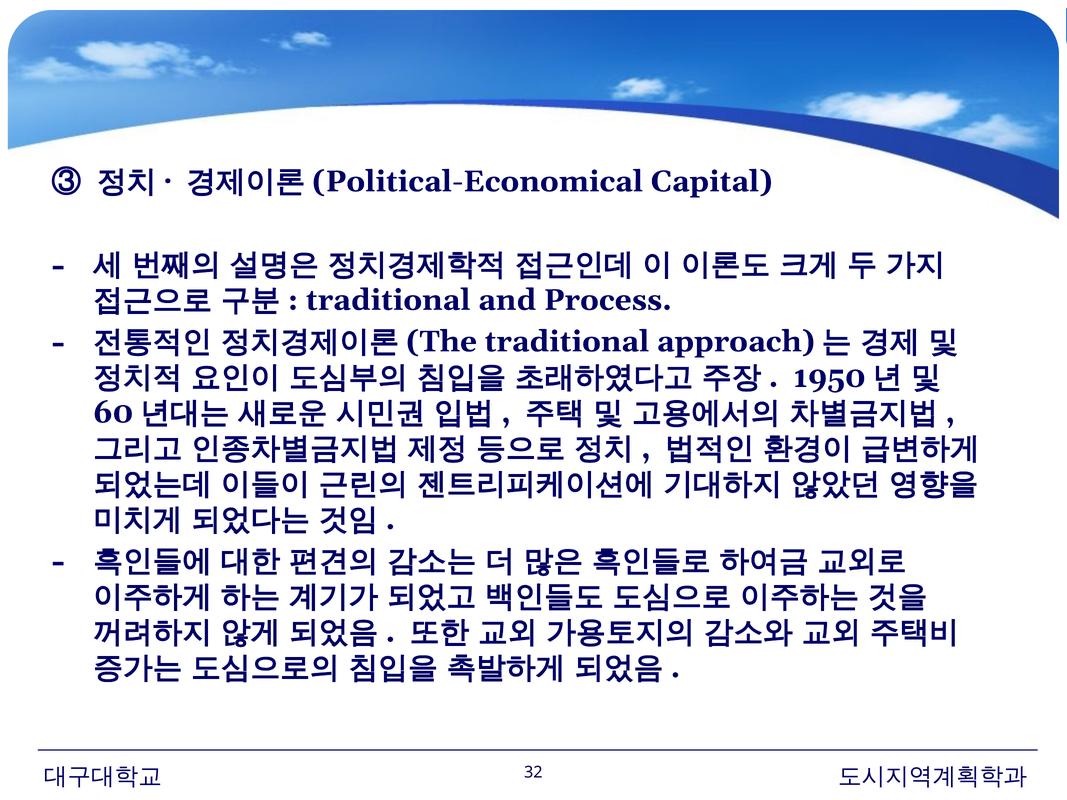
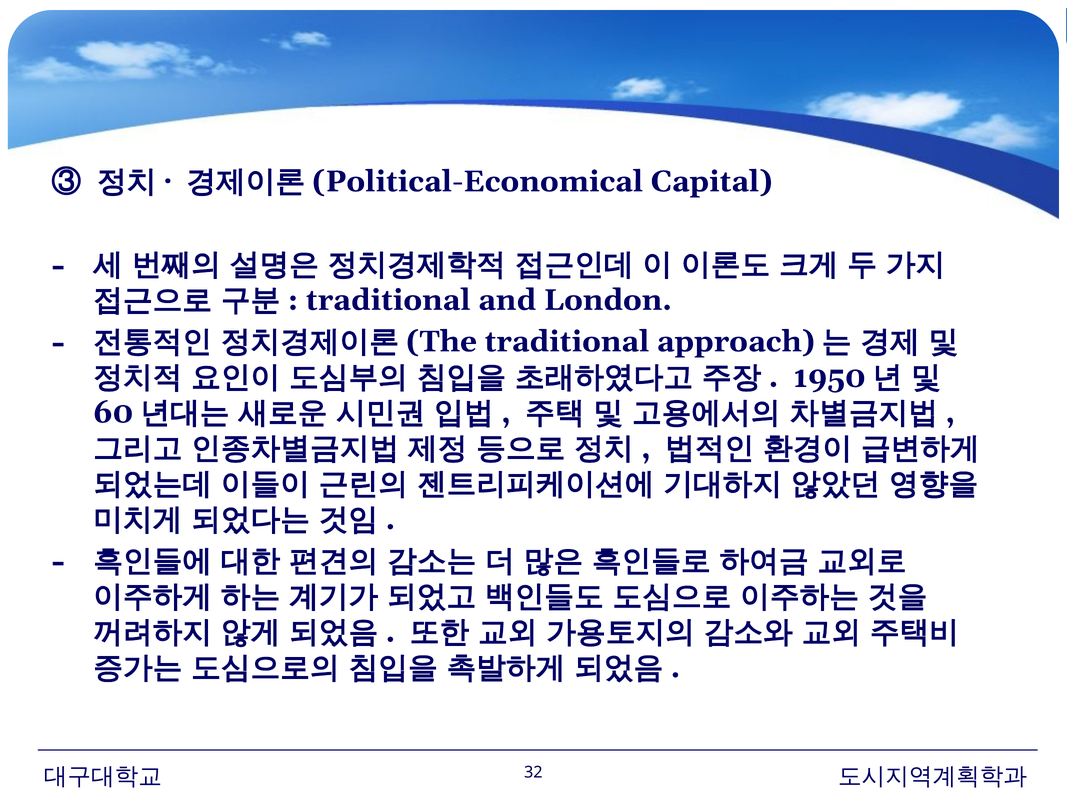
Process: Process -> London
